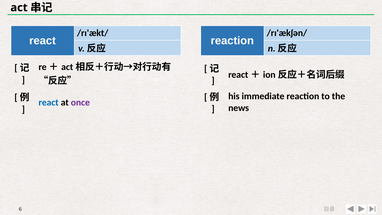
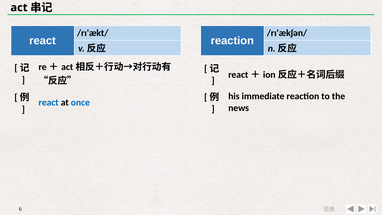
once colour: purple -> blue
